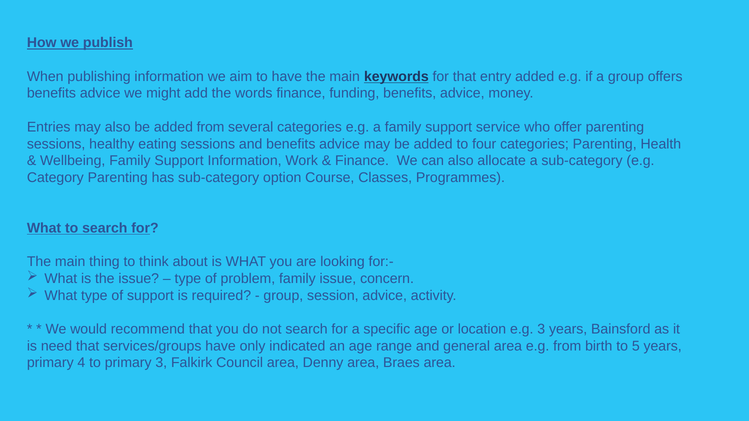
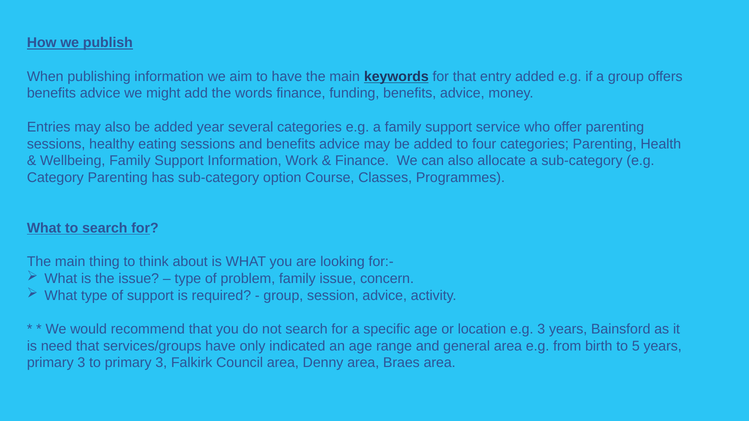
added from: from -> year
4 at (81, 363): 4 -> 3
